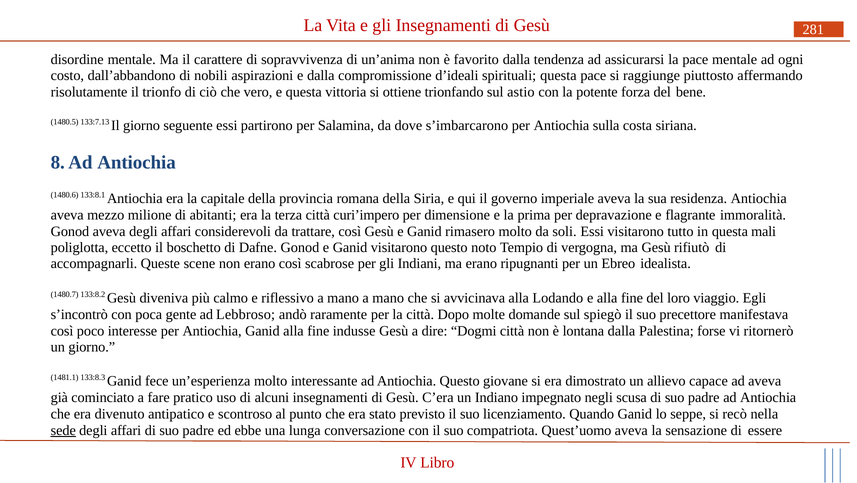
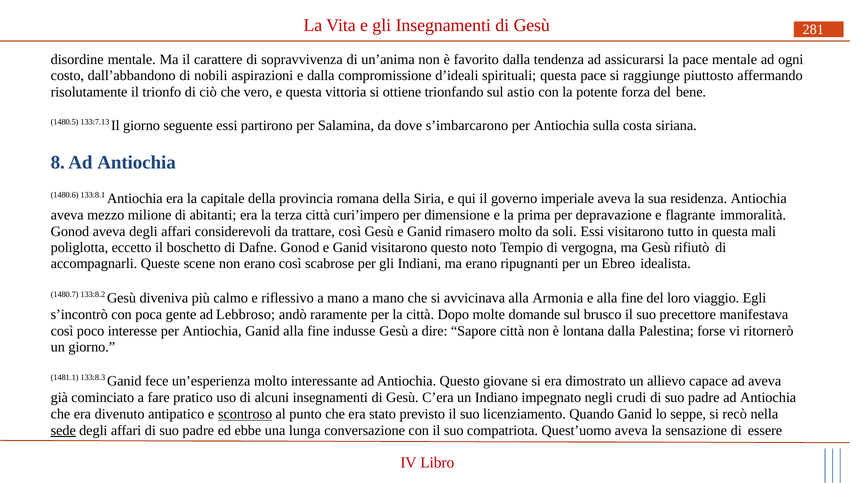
Lodando: Lodando -> Armonia
spiegò: spiegò -> brusco
Dogmi: Dogmi -> Sapore
scusa: scusa -> crudi
scontroso underline: none -> present
